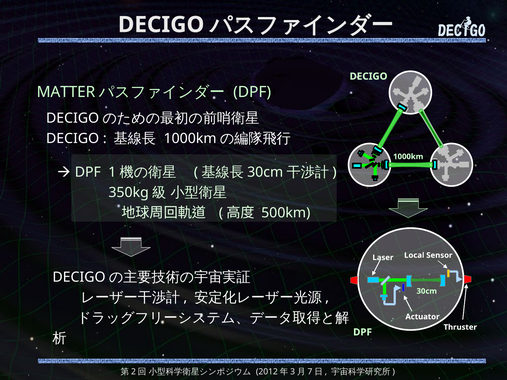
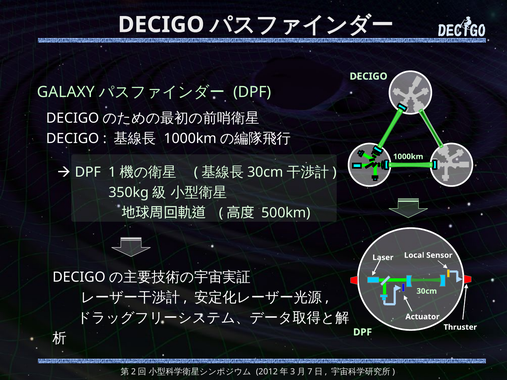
MATTER: MATTER -> GALAXY
